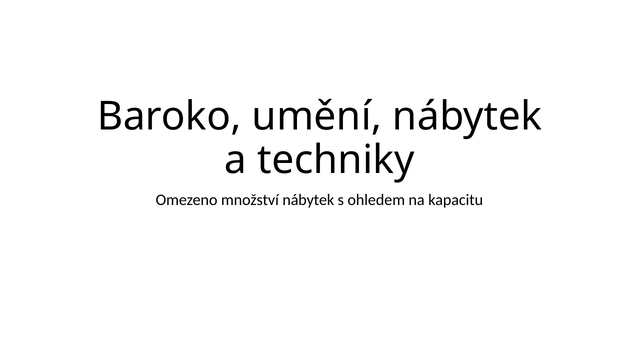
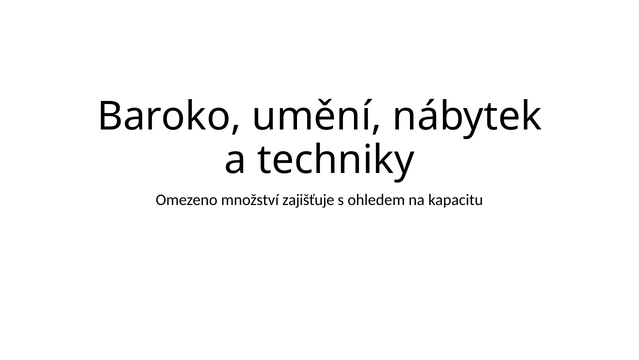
množství nábytek: nábytek -> zajišťuje
